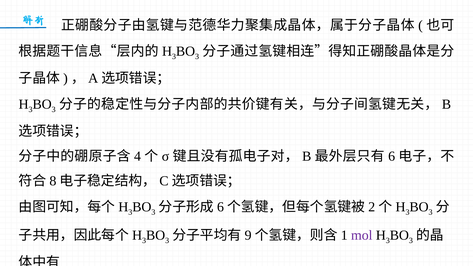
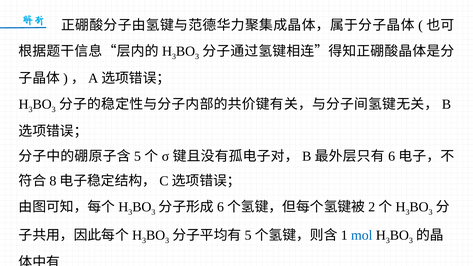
4 at (137, 156): 4 -> 5
9 at (248, 235): 9 -> 5
mol at (362, 235) colour: purple -> blue
